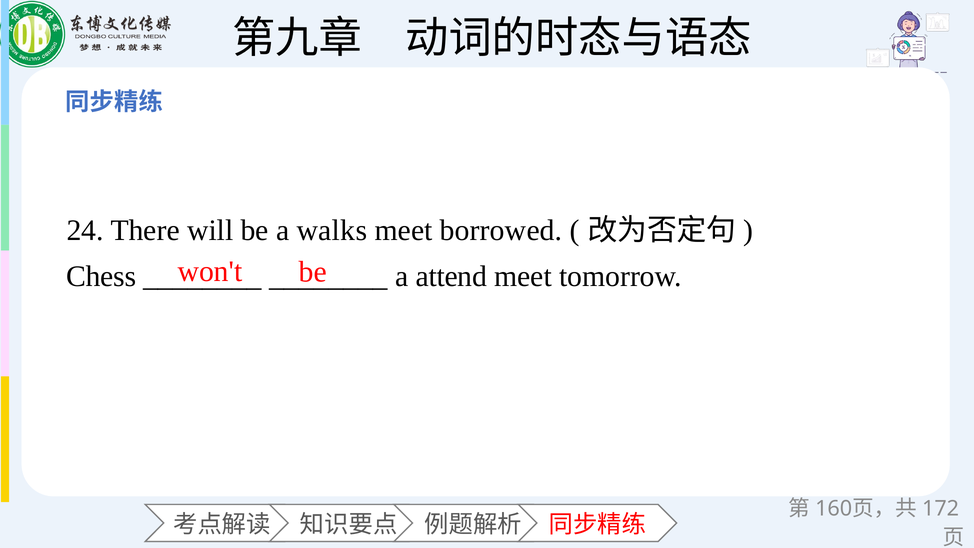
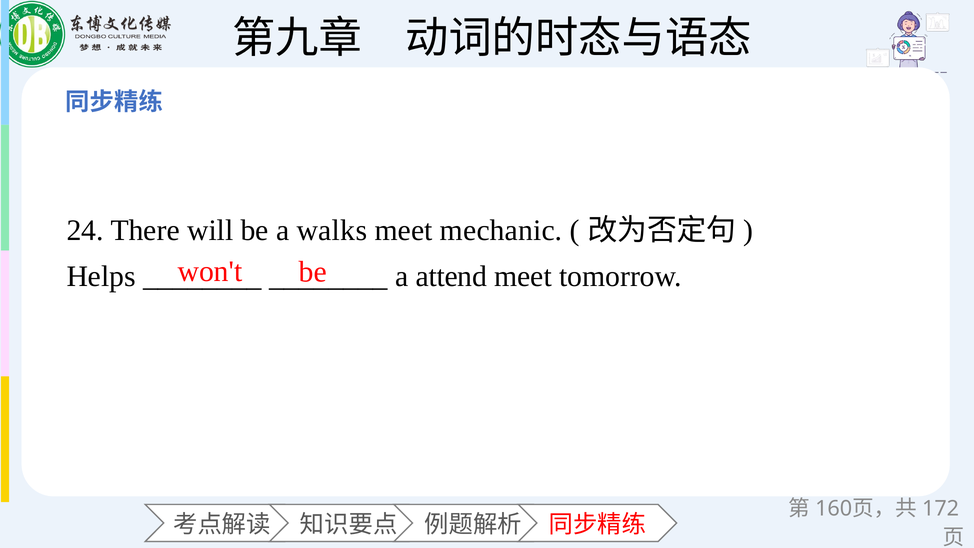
borrowed: borrowed -> mechanic
Chess: Chess -> Helps
